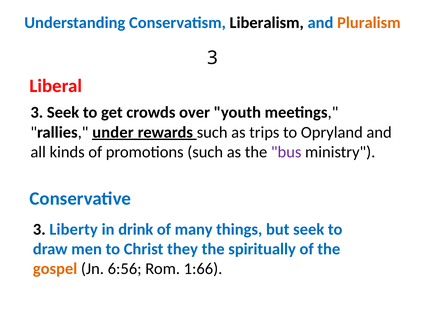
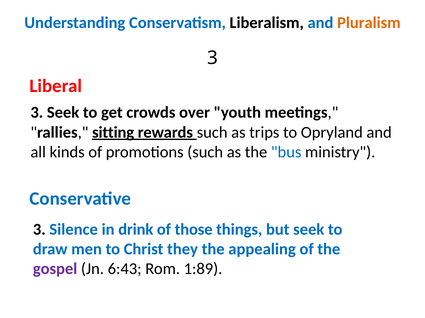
under: under -> sitting
bus colour: purple -> blue
Liberty: Liberty -> Silence
many: many -> those
spiritually: spiritually -> appealing
gospel colour: orange -> purple
6:56: 6:56 -> 6:43
1:66: 1:66 -> 1:89
